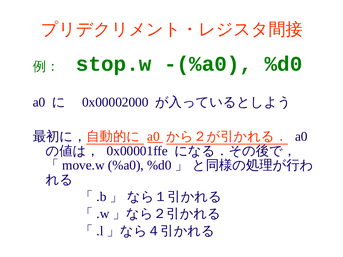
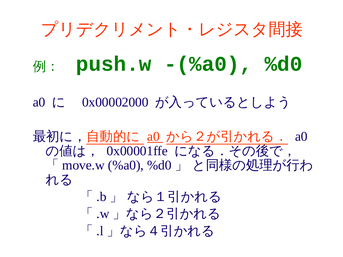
stop.w: stop.w -> push.w
